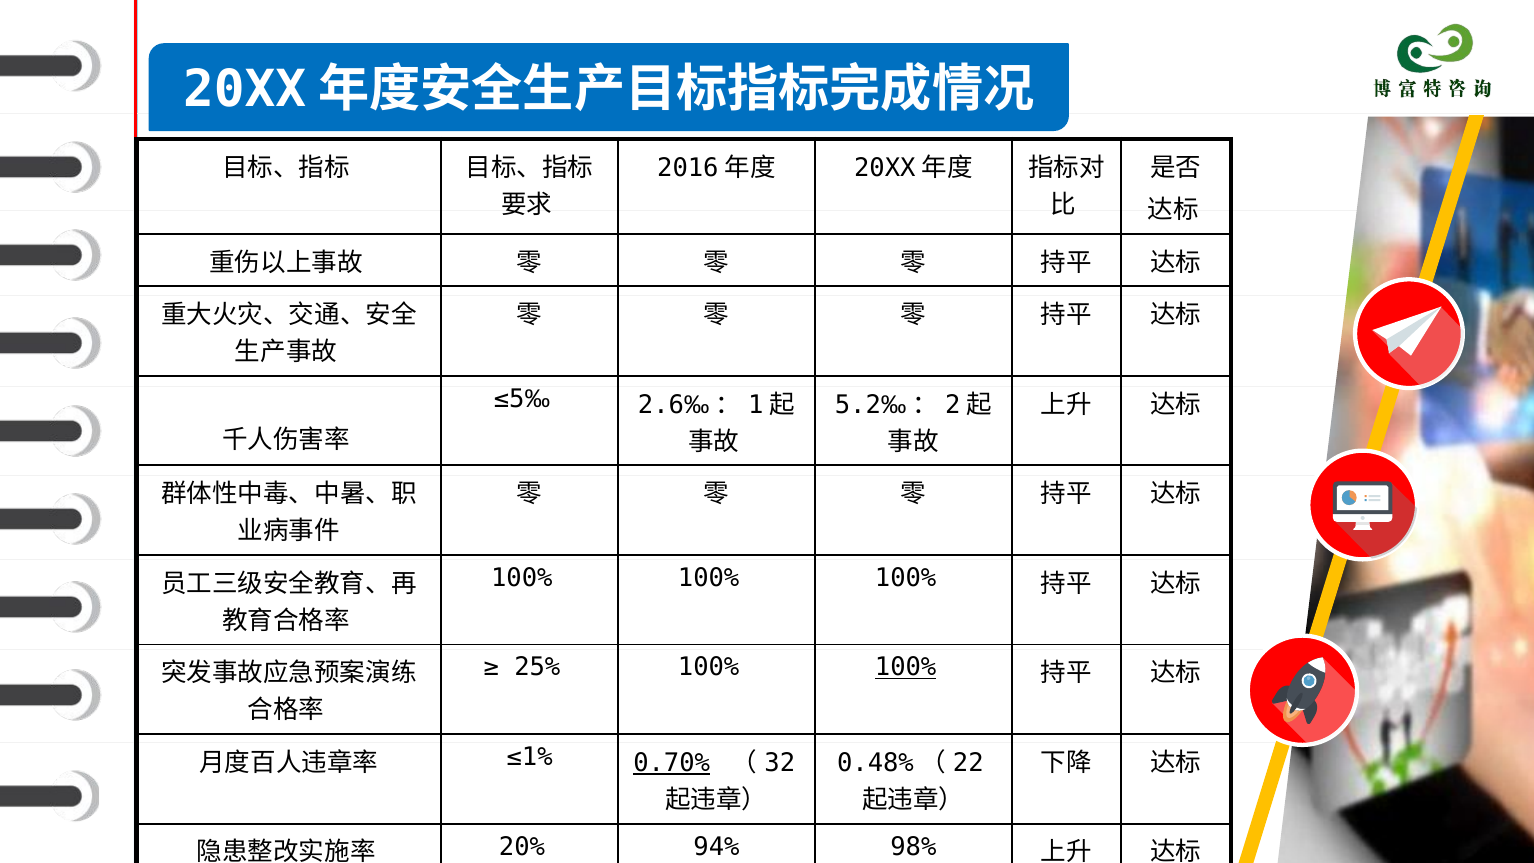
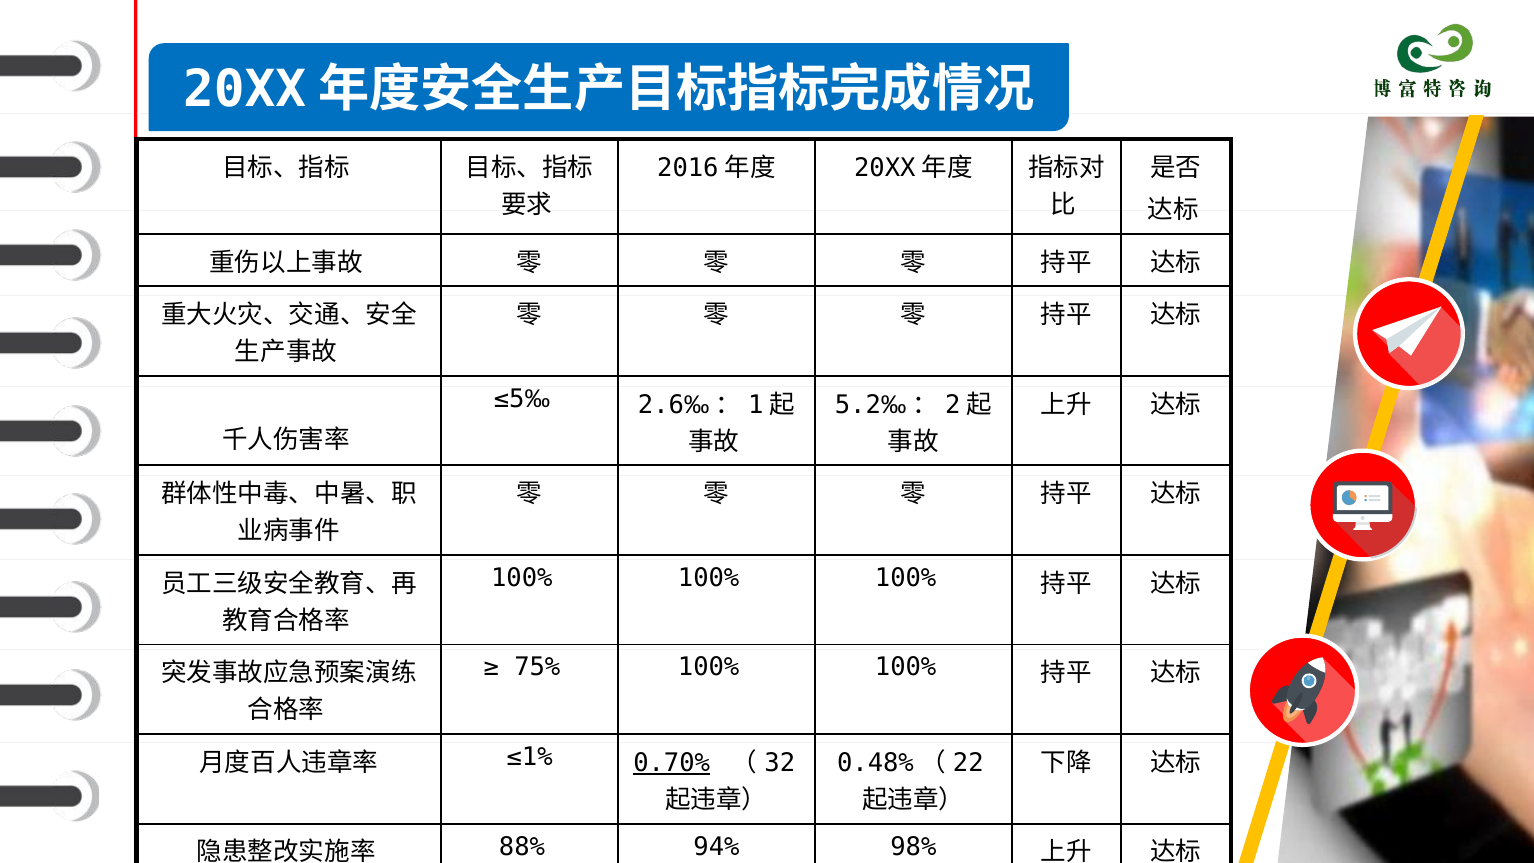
25%: 25% -> 75%
100% at (906, 667) underline: present -> none
20%: 20% -> 88%
